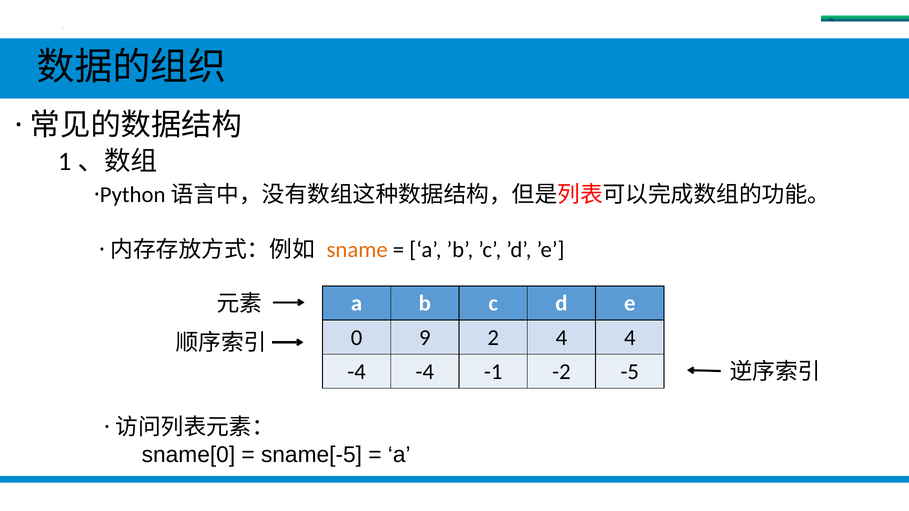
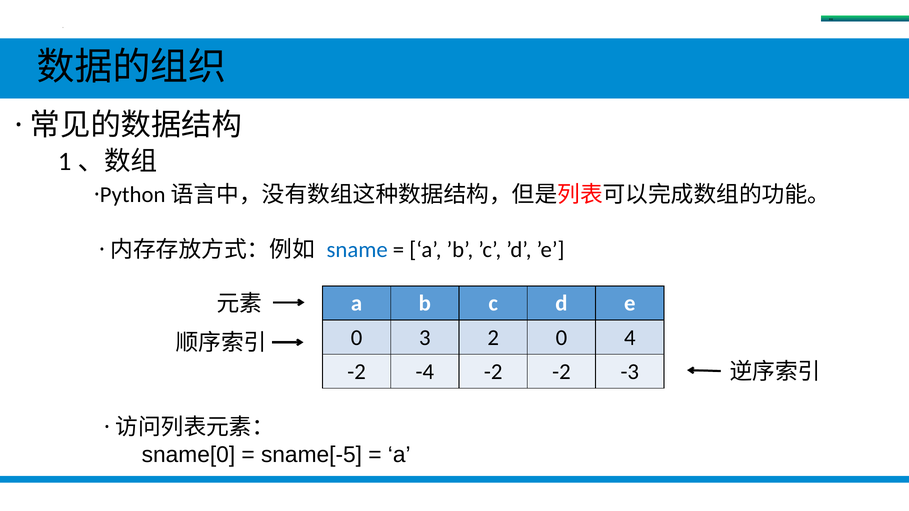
sname colour: orange -> blue
9: 9 -> 3
2 4: 4 -> 0
-4 at (357, 372): -4 -> -2
-4 -1: -1 -> -2
-5: -5 -> -3
